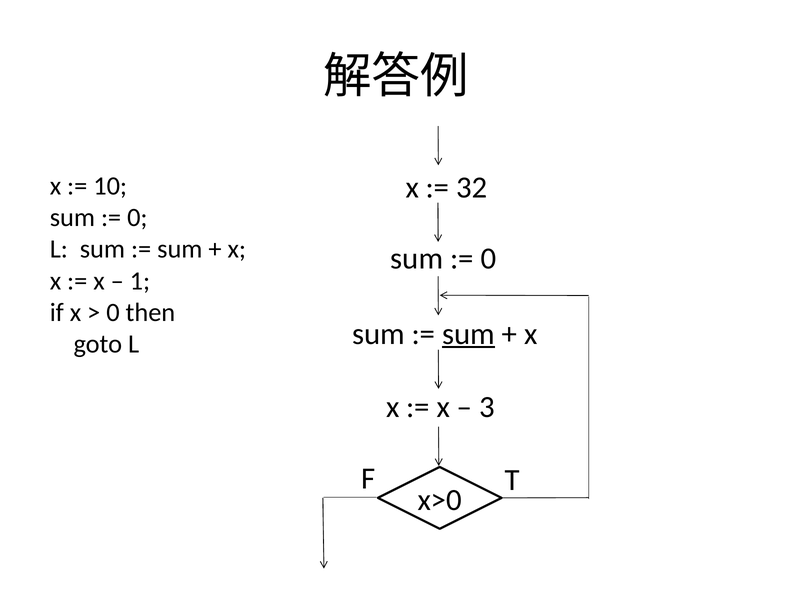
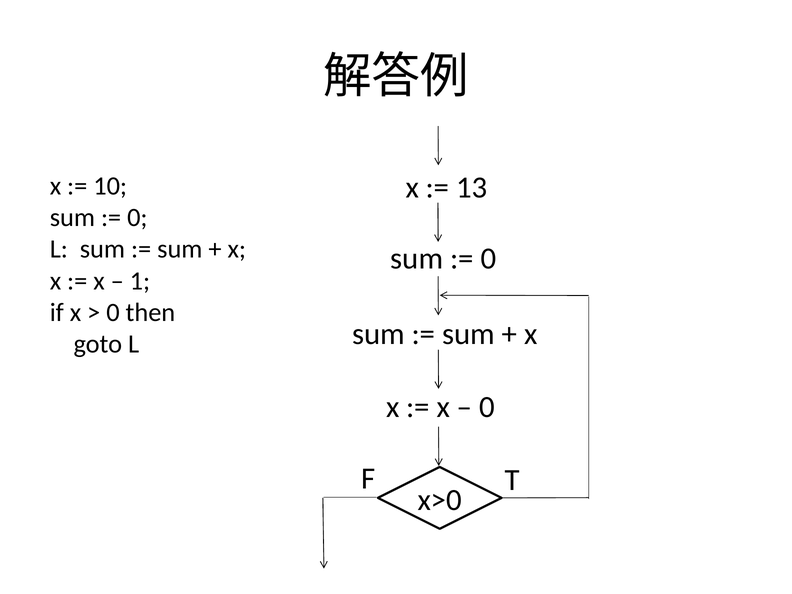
32: 32 -> 13
sum at (469, 334) underline: present -> none
3 at (487, 407): 3 -> 0
